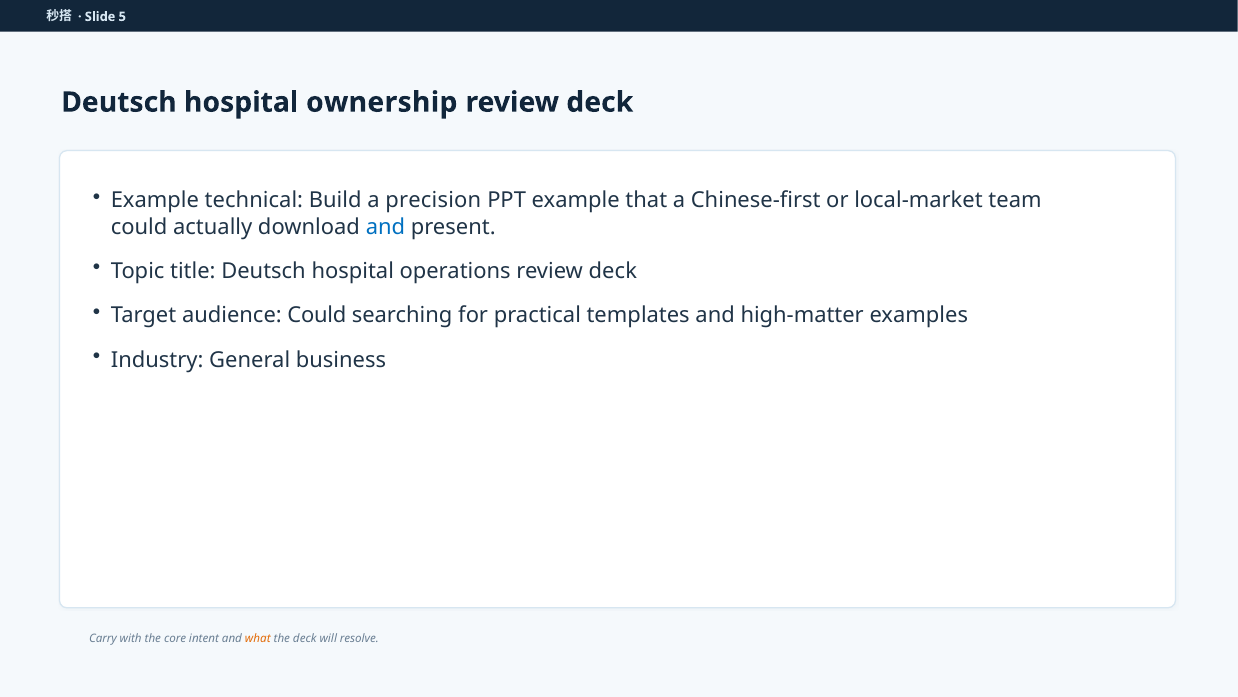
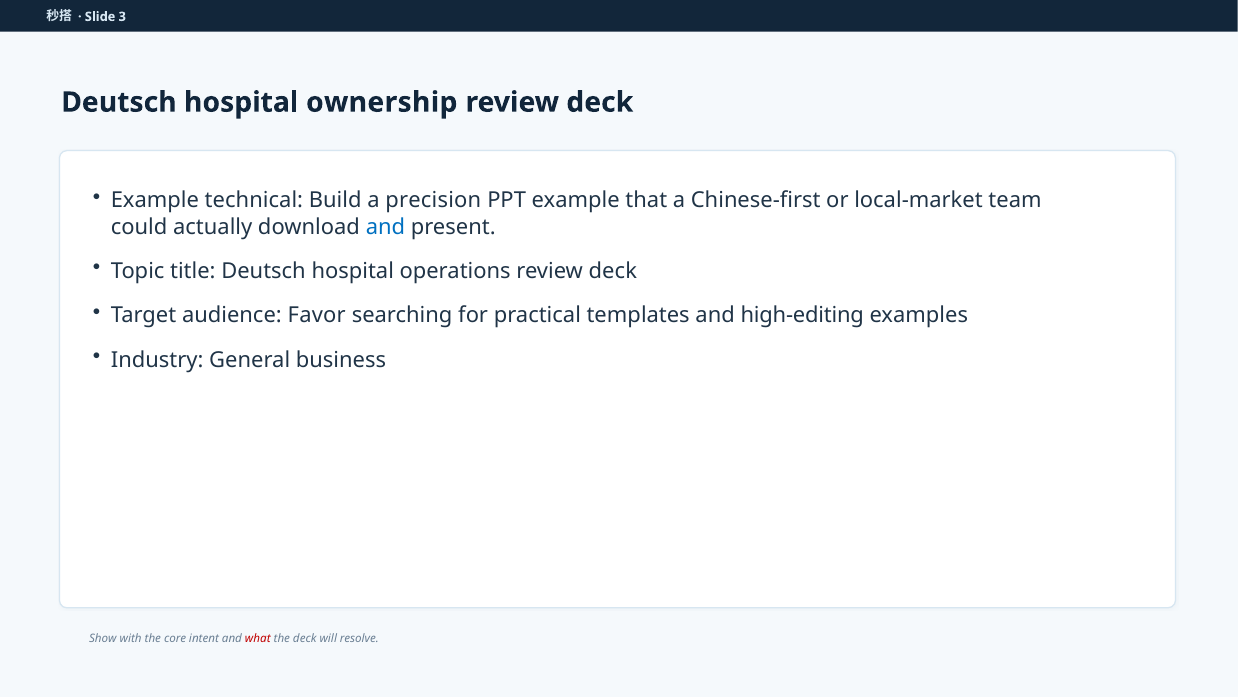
5: 5 -> 3
audience Could: Could -> Favor
high-matter: high-matter -> high-editing
Carry: Carry -> Show
what colour: orange -> red
